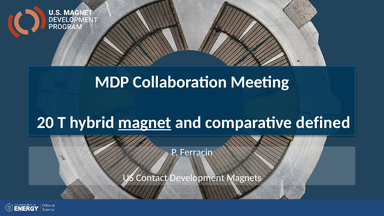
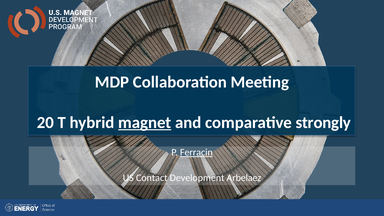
defined: defined -> strongly
Ferracin underline: none -> present
Magnets: Magnets -> Arbelaez
